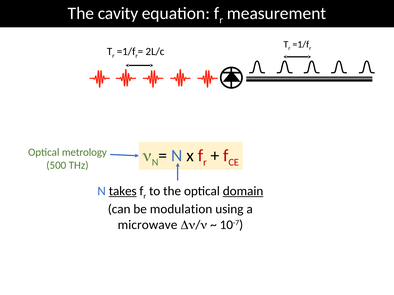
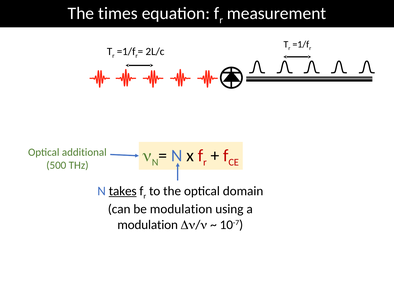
cavity: cavity -> times
metrology: metrology -> additional
domain underline: present -> none
microwave at (148, 225): microwave -> modulation
